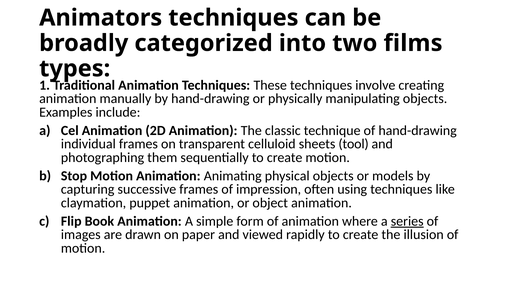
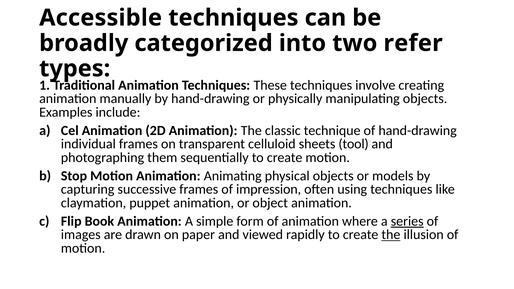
Animators: Animators -> Accessible
films: films -> refer
the at (391, 235) underline: none -> present
